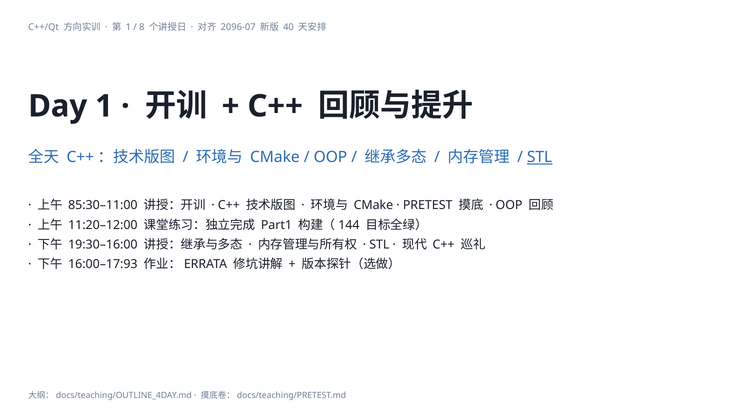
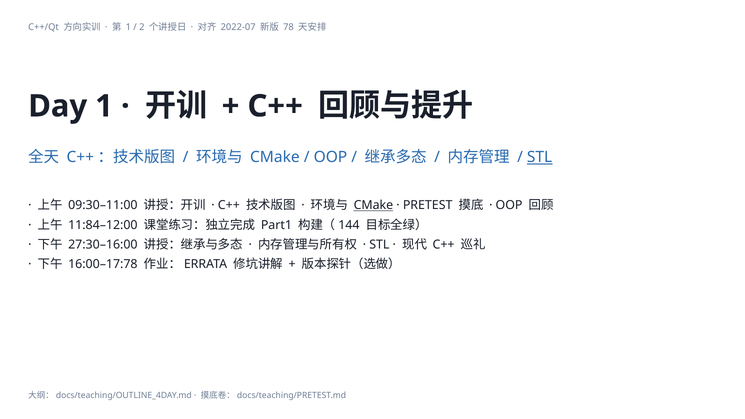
8: 8 -> 2
2096-07: 2096-07 -> 2022-07
40: 40 -> 78
85:30–11:00: 85:30–11:00 -> 09:30–11:00
CMake at (373, 205) underline: none -> present
11:20–12:00: 11:20–12:00 -> 11:84–12:00
19:30–16:00: 19:30–16:00 -> 27:30–16:00
16:00–17:93: 16:00–17:93 -> 16:00–17:78
